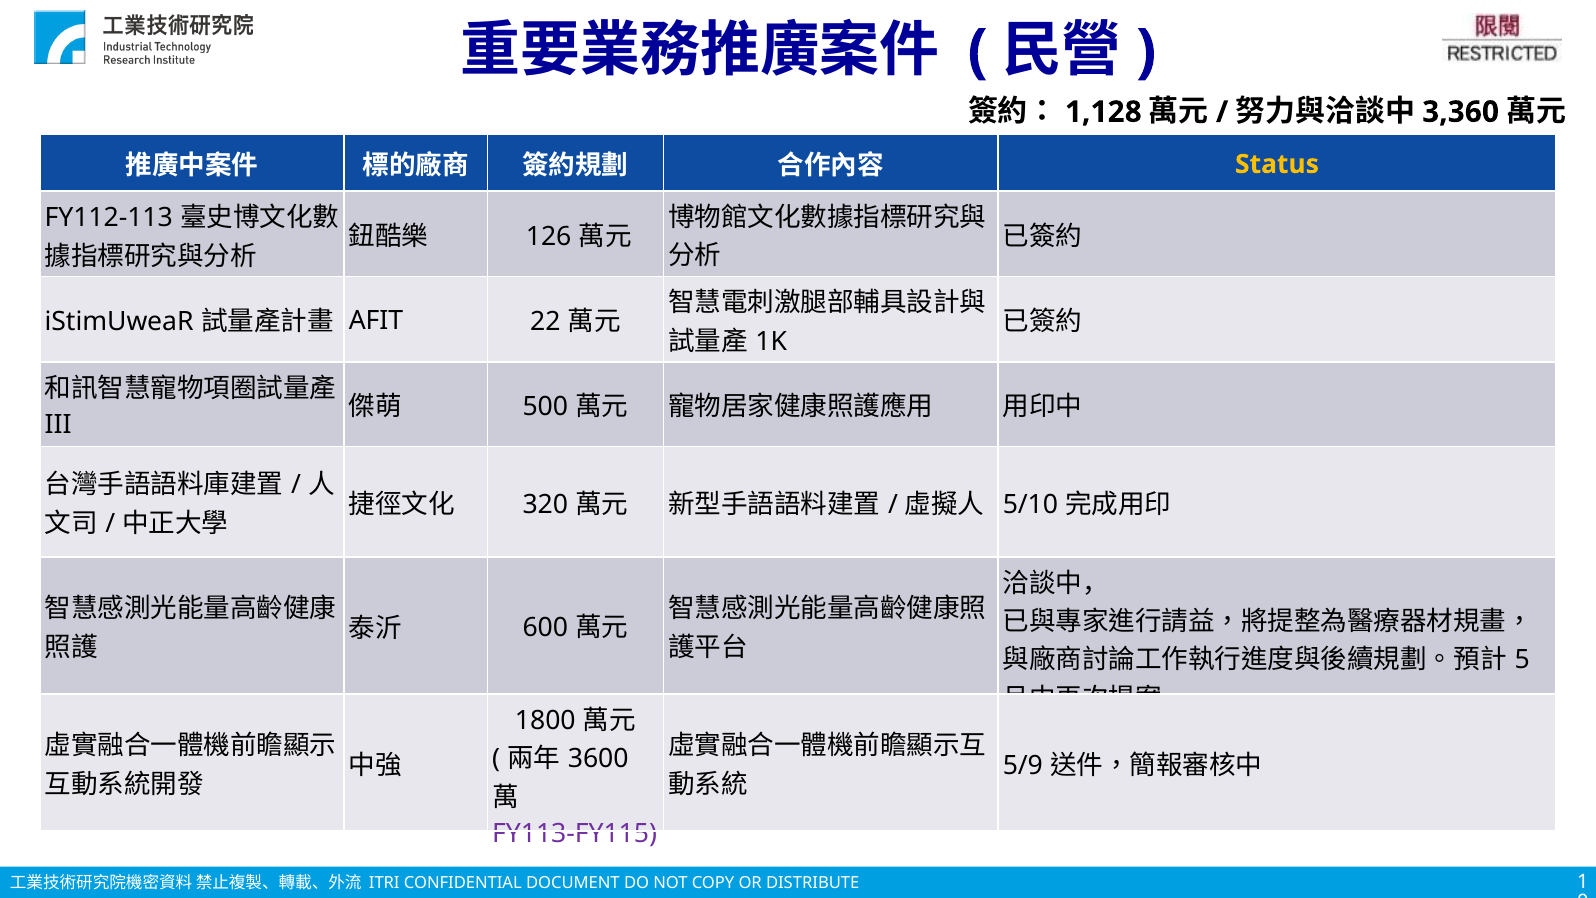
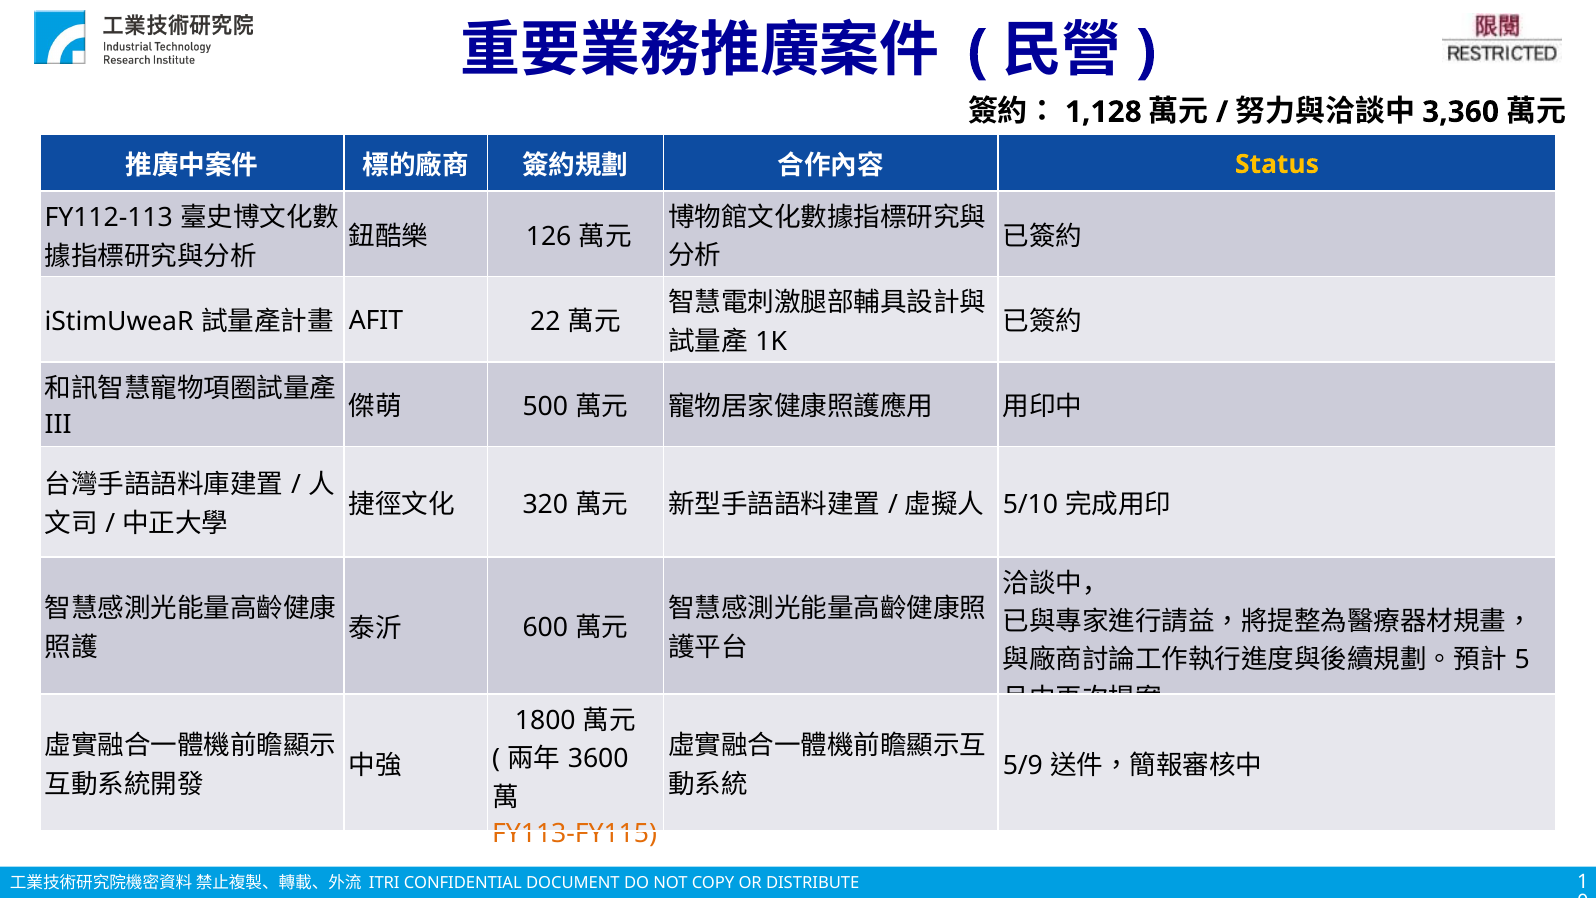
FY113-FY115 colour: purple -> orange
